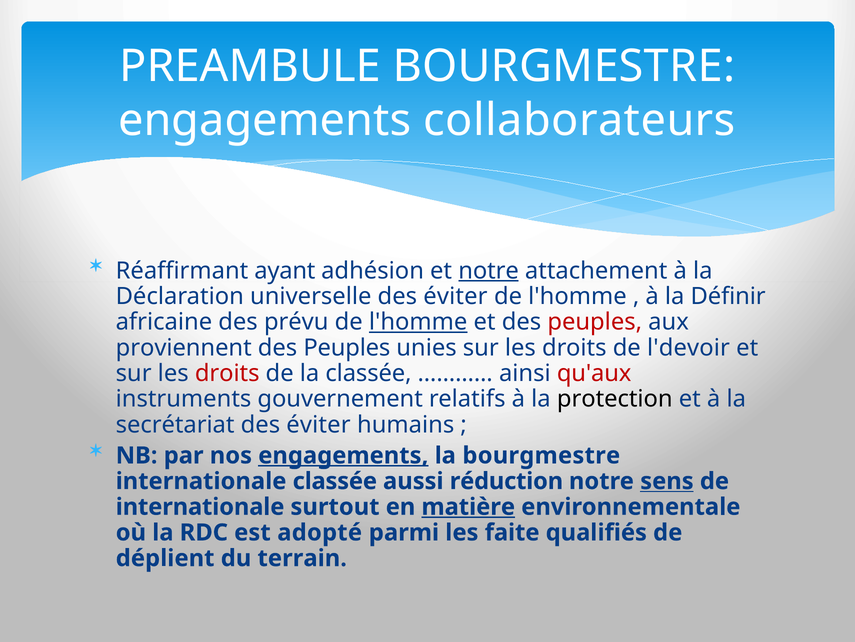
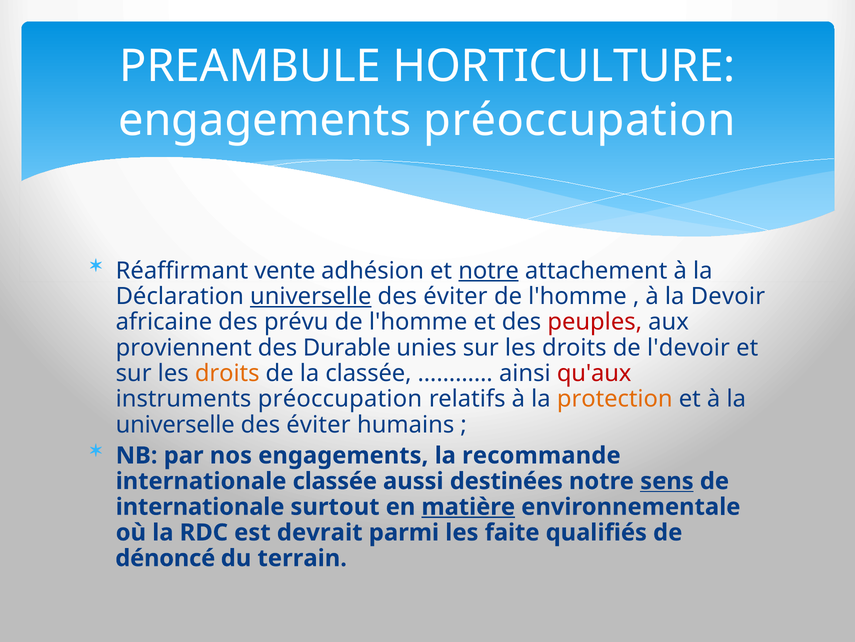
PREAMBULE BOURGMESTRE: BOURGMESTRE -> HORTICULTURE
engagements collaborateurs: collaborateurs -> préoccupation
ayant: ayant -> vente
universelle at (311, 296) underline: none -> present
Définir: Définir -> Devoir
l'homme at (418, 322) underline: present -> none
Peuples at (347, 347): Peuples -> Durable
droits at (227, 373) colour: red -> orange
instruments gouvernement: gouvernement -> préoccupation
protection colour: black -> orange
secrétariat at (175, 424): secrétariat -> universelle
engagements at (343, 455) underline: present -> none
la bourgmestre: bourgmestre -> recommande
réduction: réduction -> destinées
adopté: adopté -> devrait
déplient: déplient -> dénoncé
